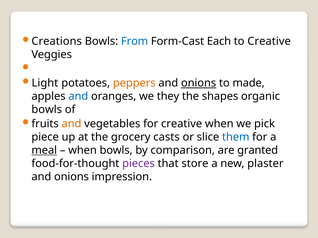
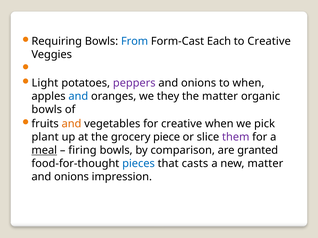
Creations: Creations -> Requiring
peppers colour: orange -> purple
onions at (199, 83) underline: present -> none
to made: made -> when
the shapes: shapes -> matter
piece: piece -> plant
casts: casts -> piece
them colour: blue -> purple
when at (83, 151): when -> firing
pieces colour: purple -> blue
store: store -> casts
new plaster: plaster -> matter
